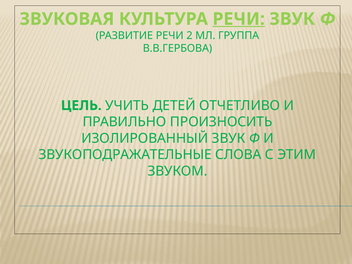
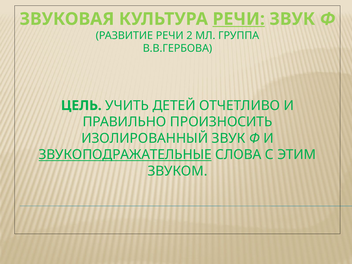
ЗВУКОПОДРАЖАТЕЛЬНЫЕ underline: none -> present
